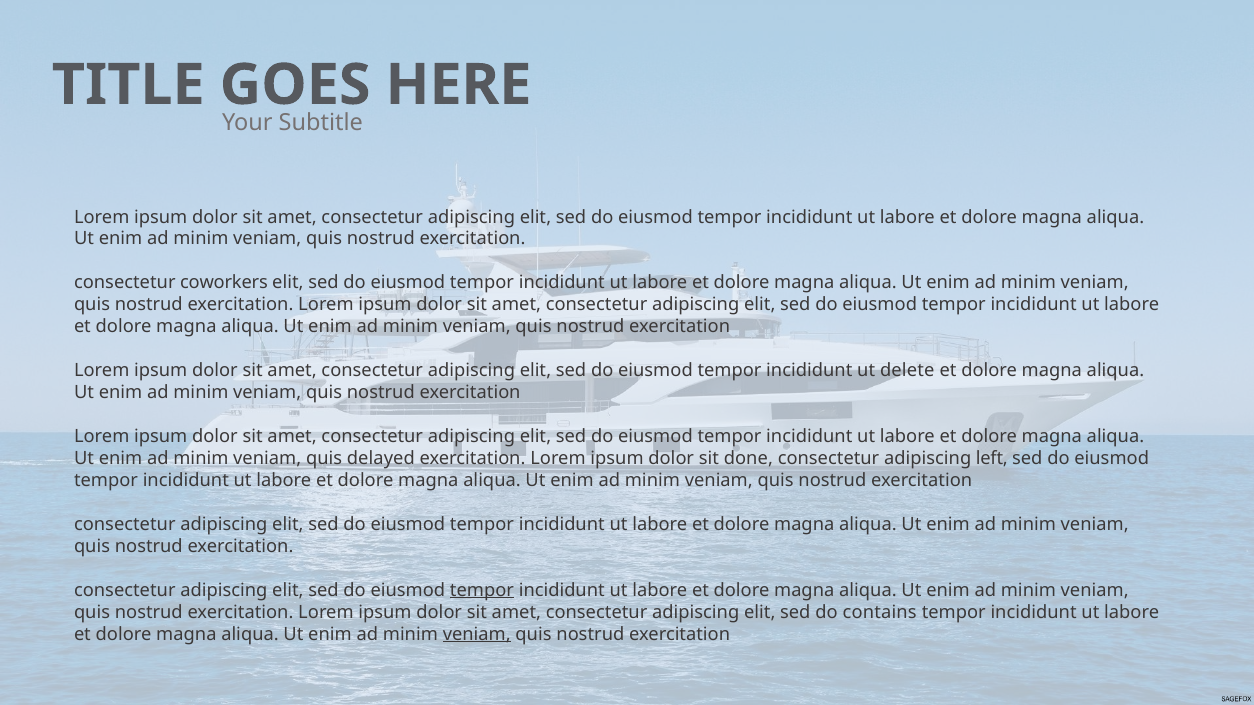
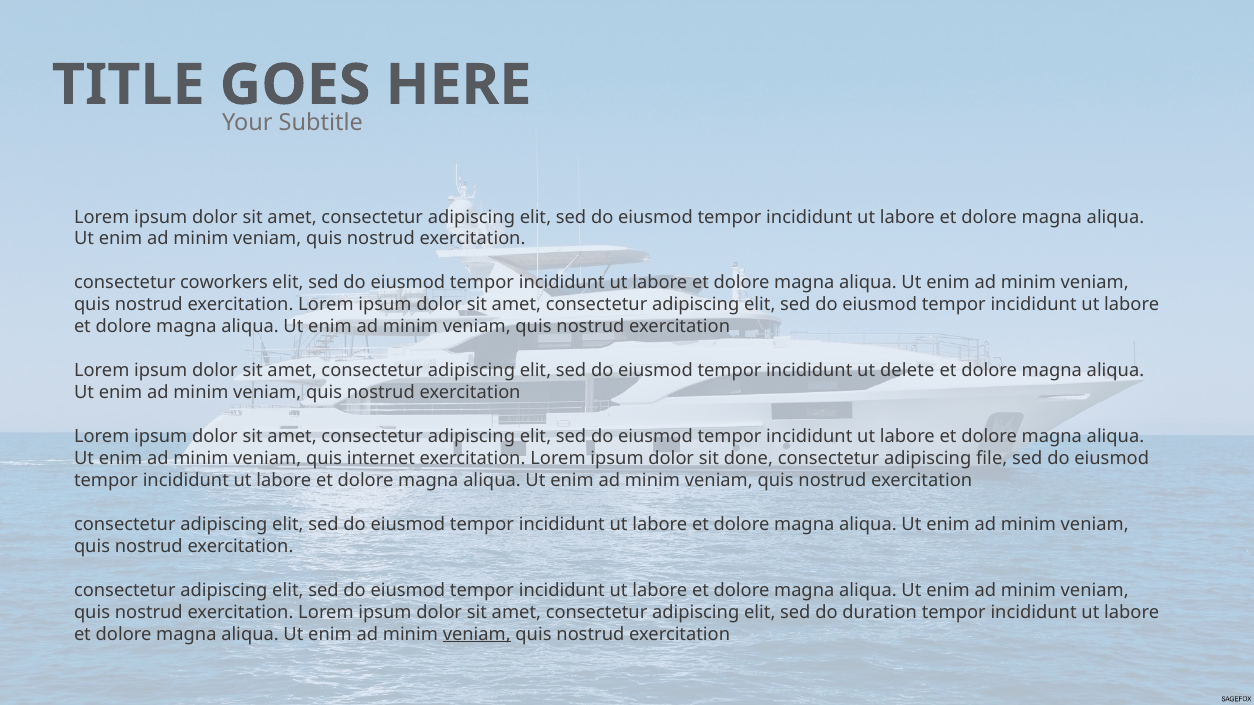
delayed: delayed -> internet
left: left -> file
tempor at (482, 590) underline: present -> none
contains: contains -> duration
